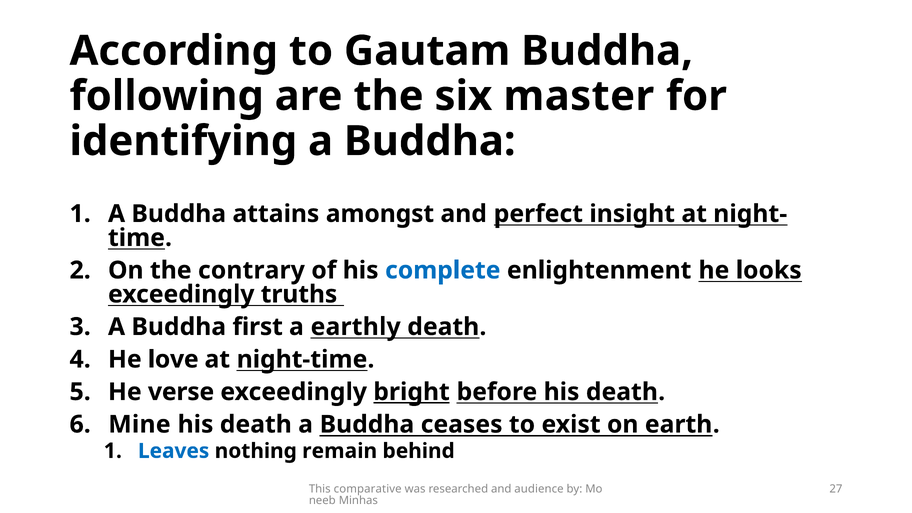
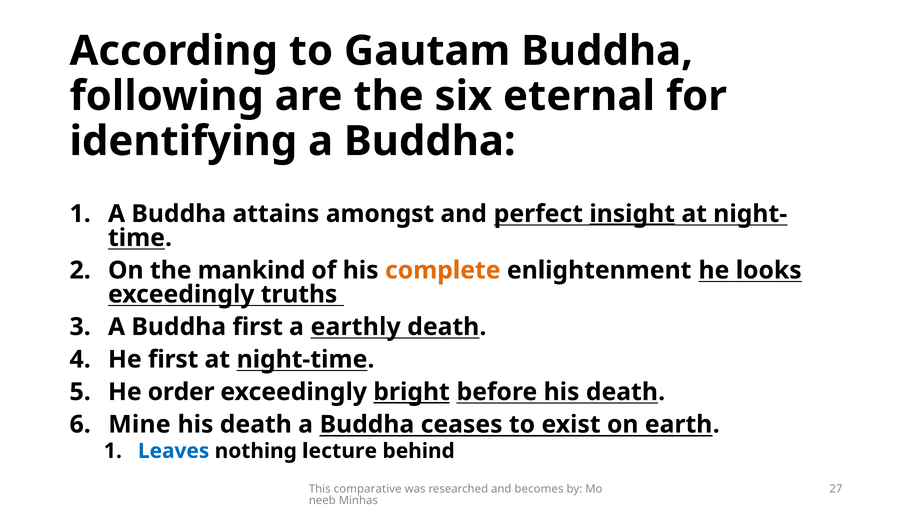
master: master -> eternal
insight underline: none -> present
contrary: contrary -> mankind
complete colour: blue -> orange
He love: love -> first
verse: verse -> order
remain: remain -> lecture
audience: audience -> becomes
